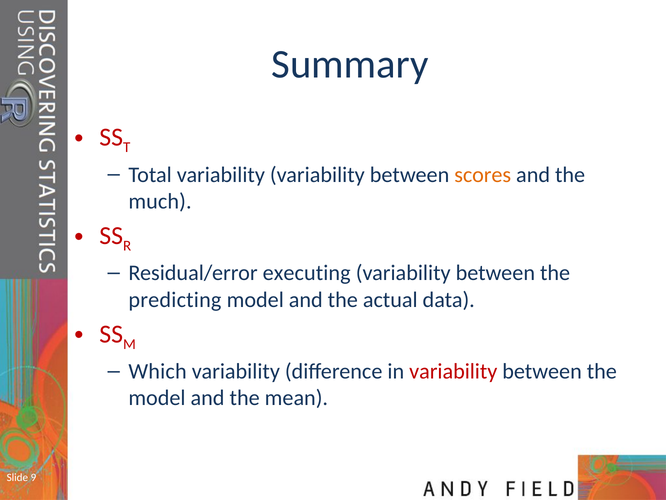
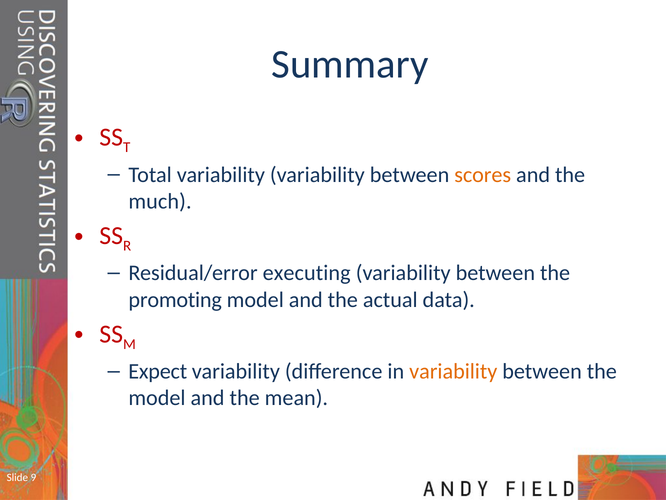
predicting: predicting -> promoting
Which: Which -> Expect
variability at (453, 371) colour: red -> orange
